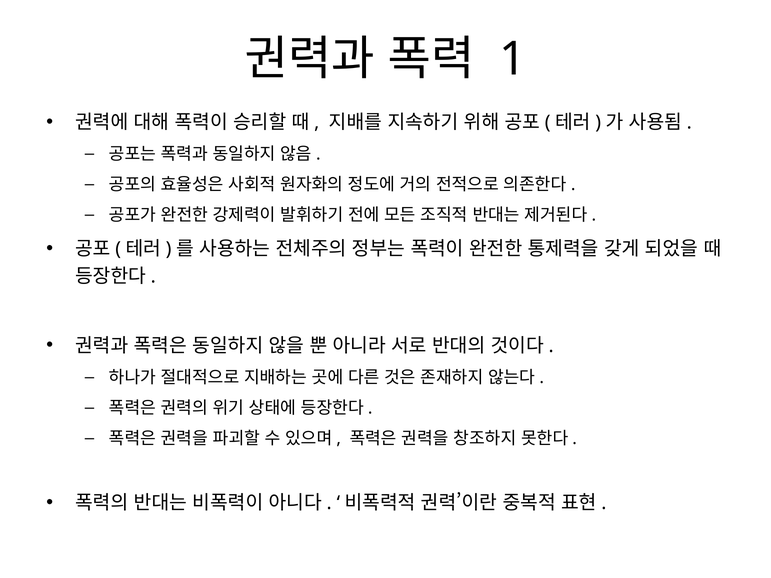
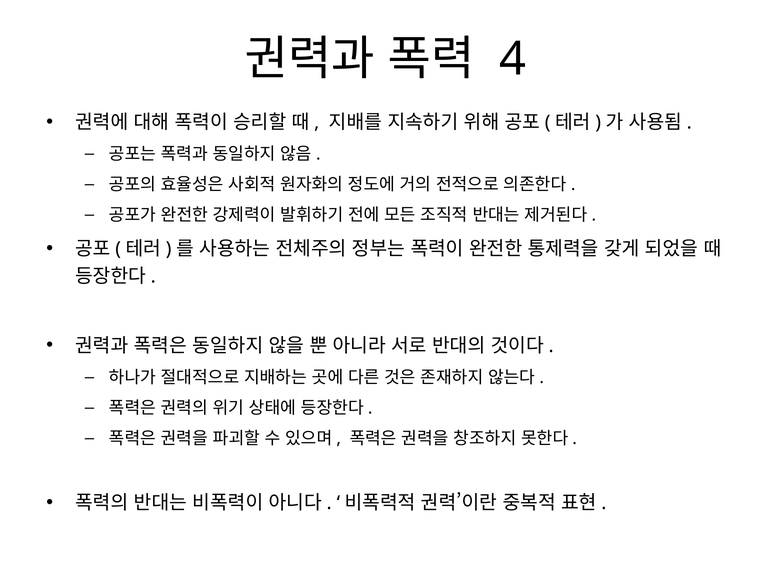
1: 1 -> 4
